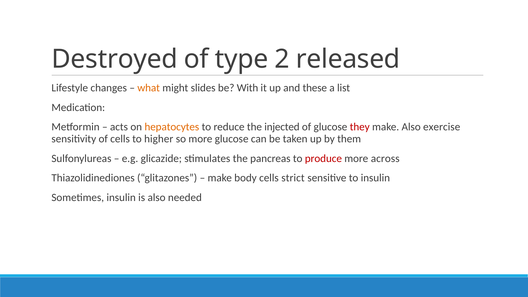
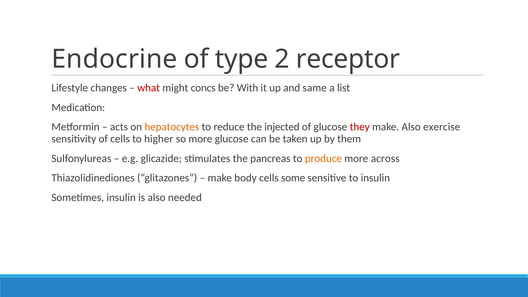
Destroyed: Destroyed -> Endocrine
released: released -> receptor
what colour: orange -> red
slides: slides -> concs
these: these -> same
produce colour: red -> orange
strict: strict -> some
